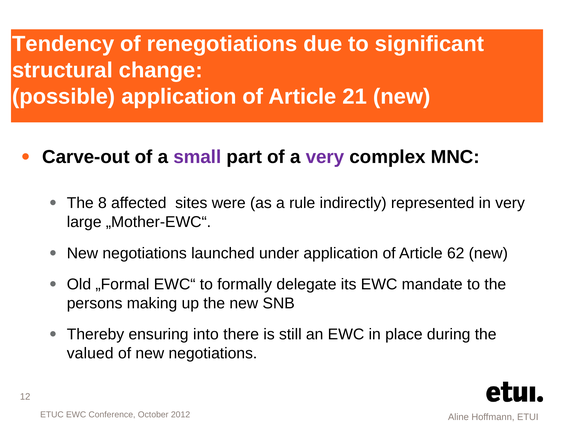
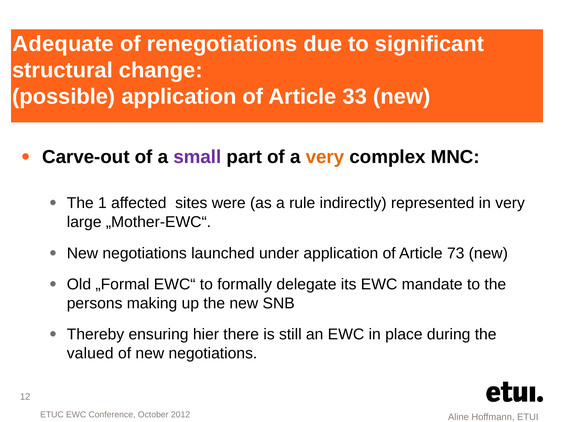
Tendency: Tendency -> Adequate
21: 21 -> 33
very at (325, 157) colour: purple -> orange
8: 8 -> 1
62: 62 -> 73
into: into -> hier
